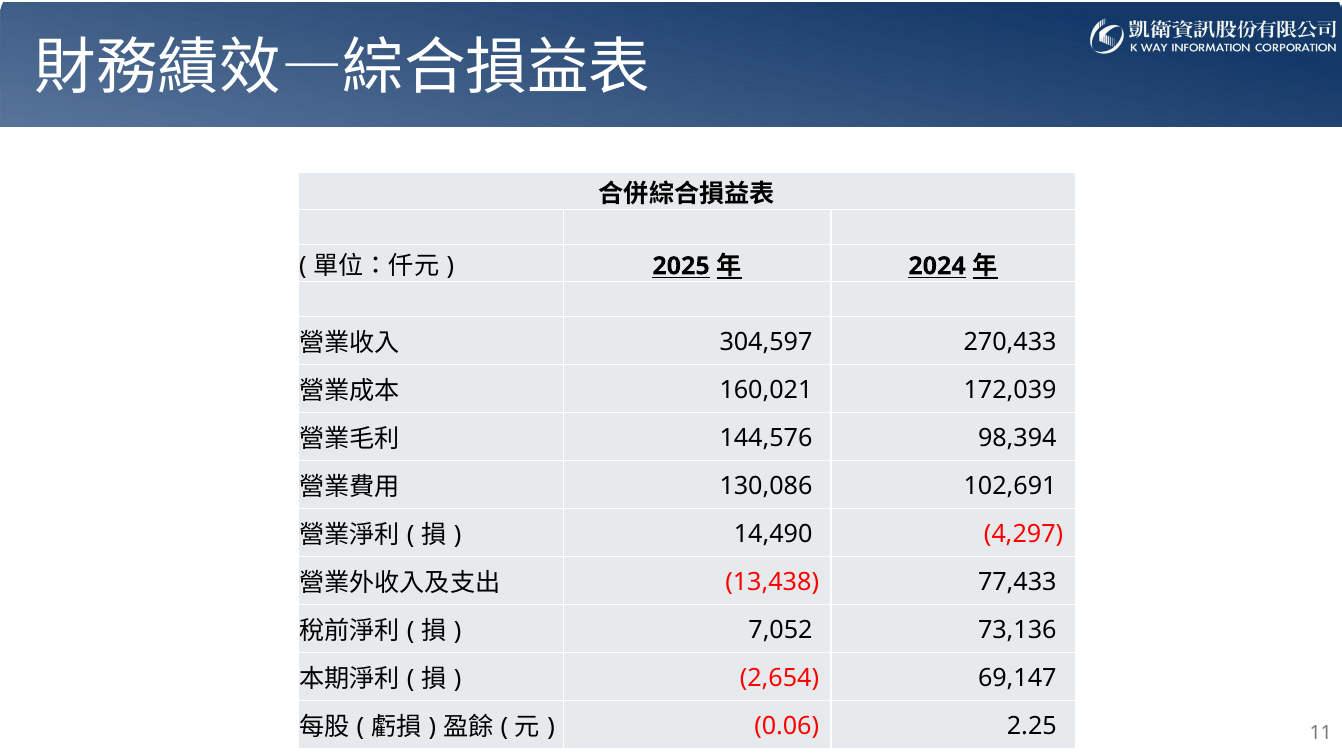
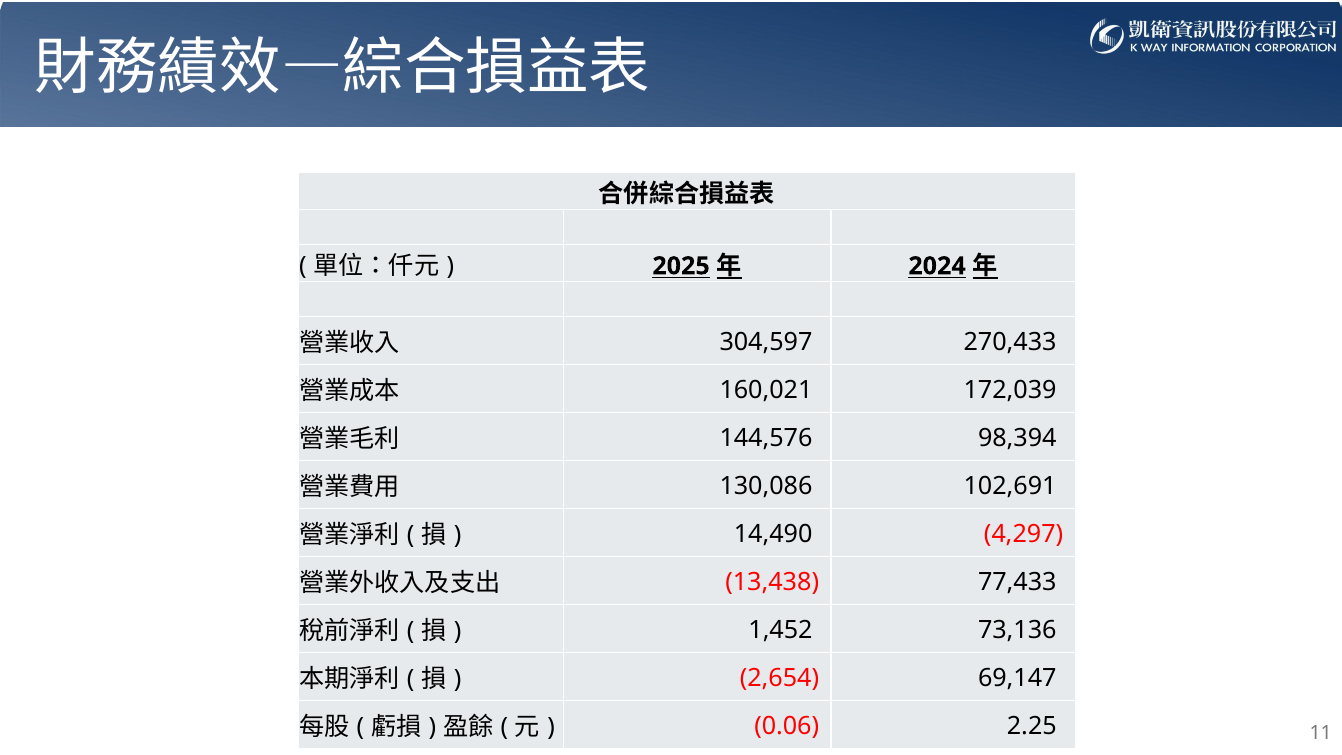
7,052: 7,052 -> 1,452
